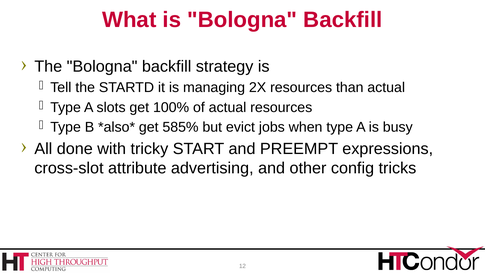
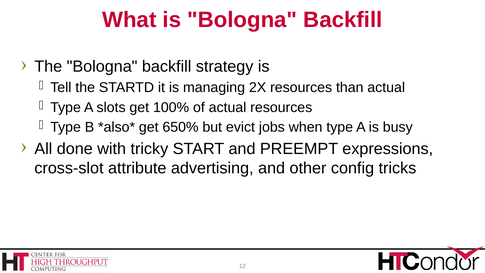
585%: 585% -> 650%
